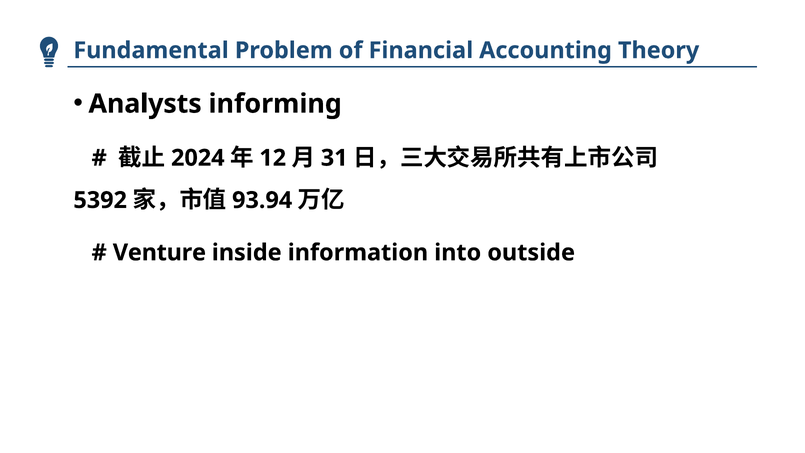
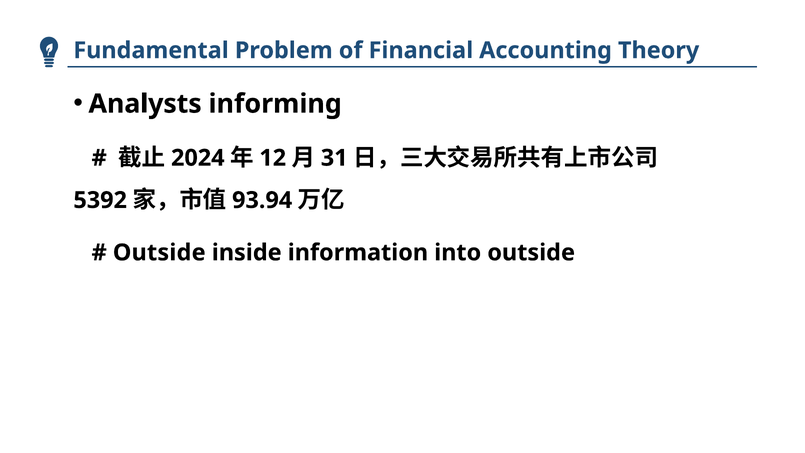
Venture at (159, 253): Venture -> Outside
